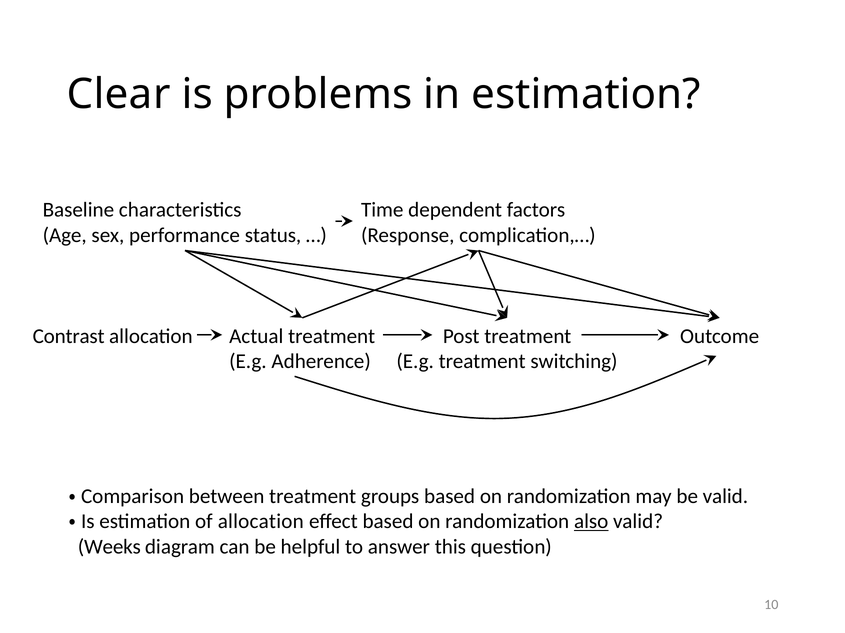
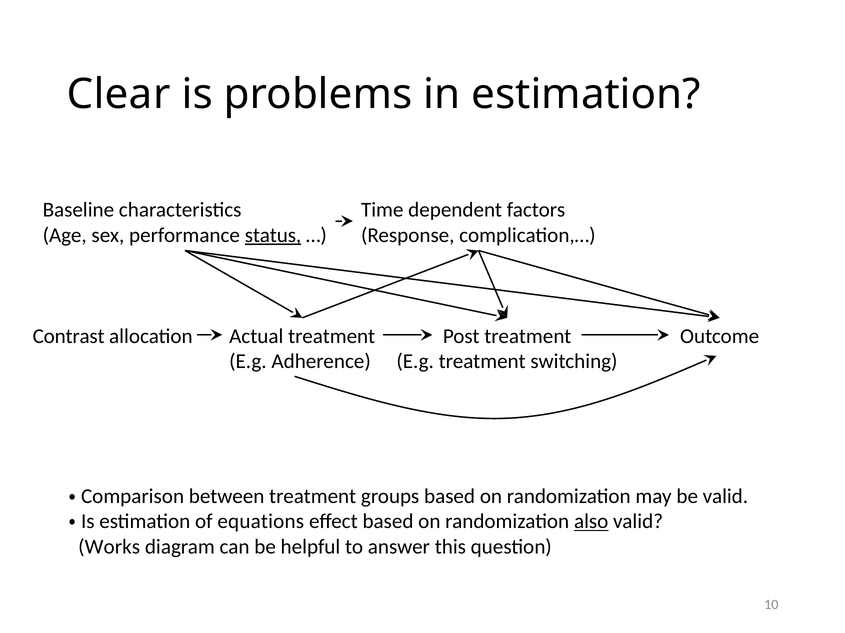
status underline: none -> present
of allocation: allocation -> equations
Weeks: Weeks -> Works
